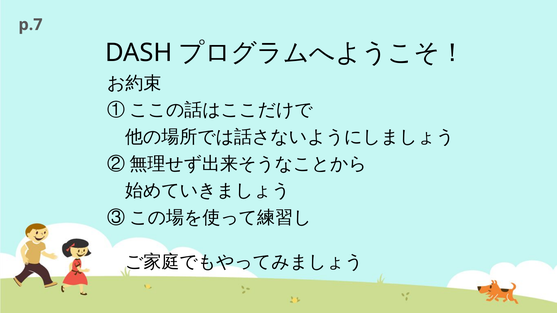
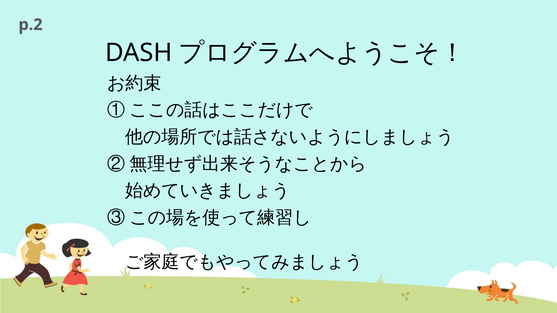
p.7: p.7 -> p.2
